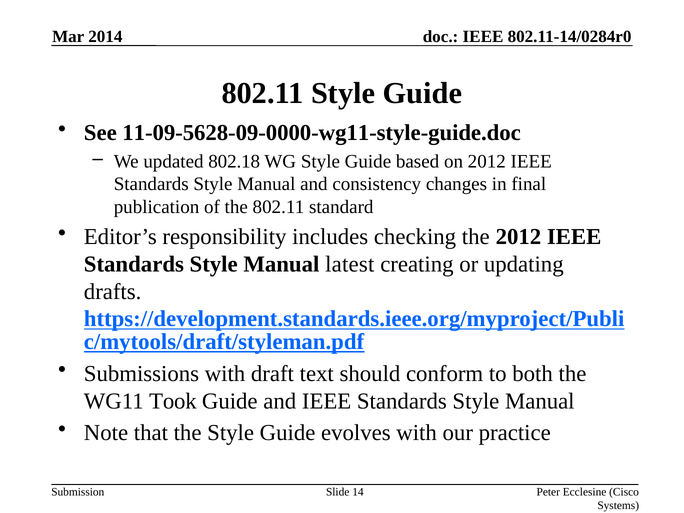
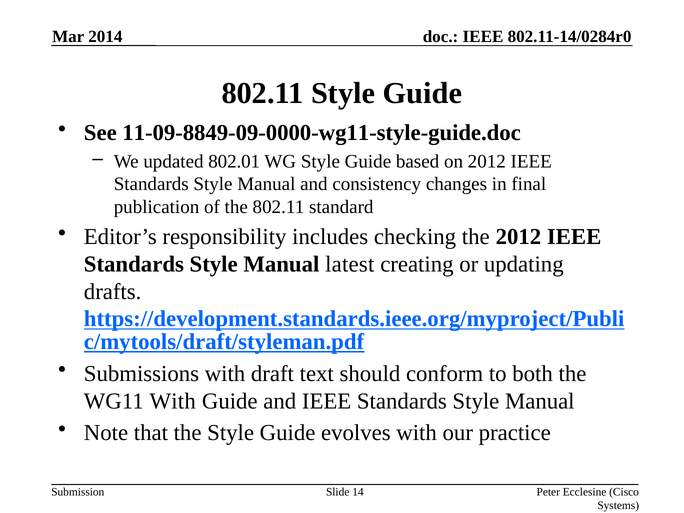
11-09-5628-09-0000-wg11-style-guide.doc: 11-09-5628-09-0000-wg11-style-guide.doc -> 11-09-8849-09-0000-wg11-style-guide.doc
802.18: 802.18 -> 802.01
WG11 Took: Took -> With
